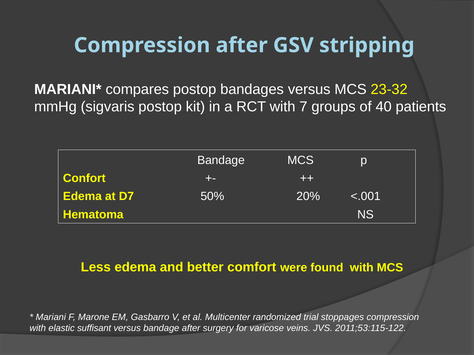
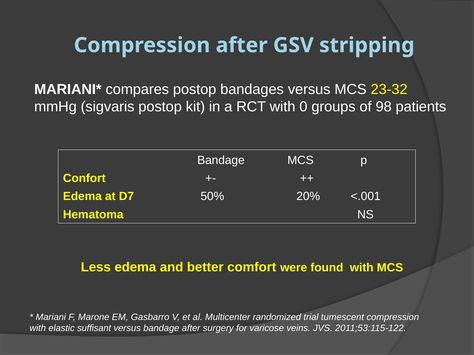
7: 7 -> 0
40: 40 -> 98
stoppages: stoppages -> tumescent
